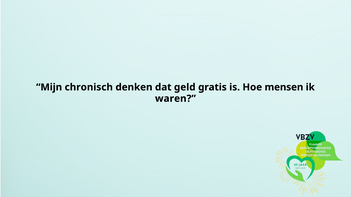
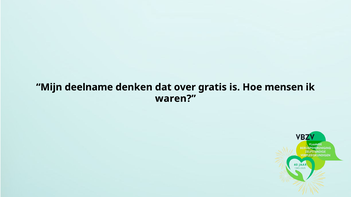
chronisch: chronisch -> deelname
geld: geld -> over
